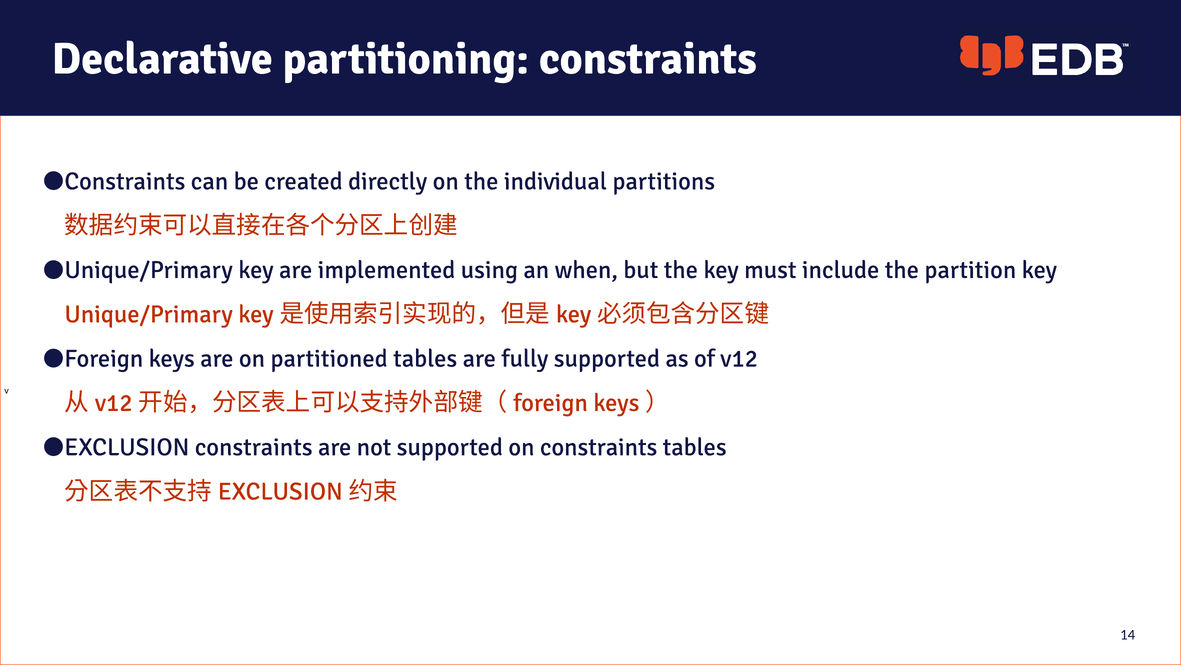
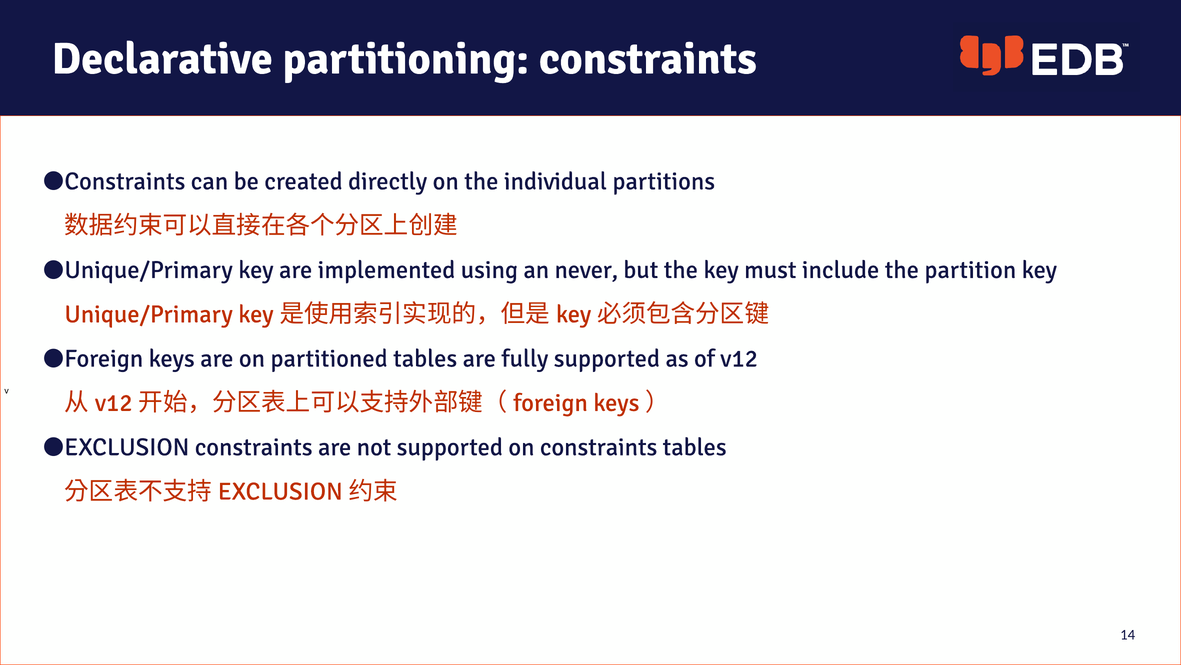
when: when -> never
